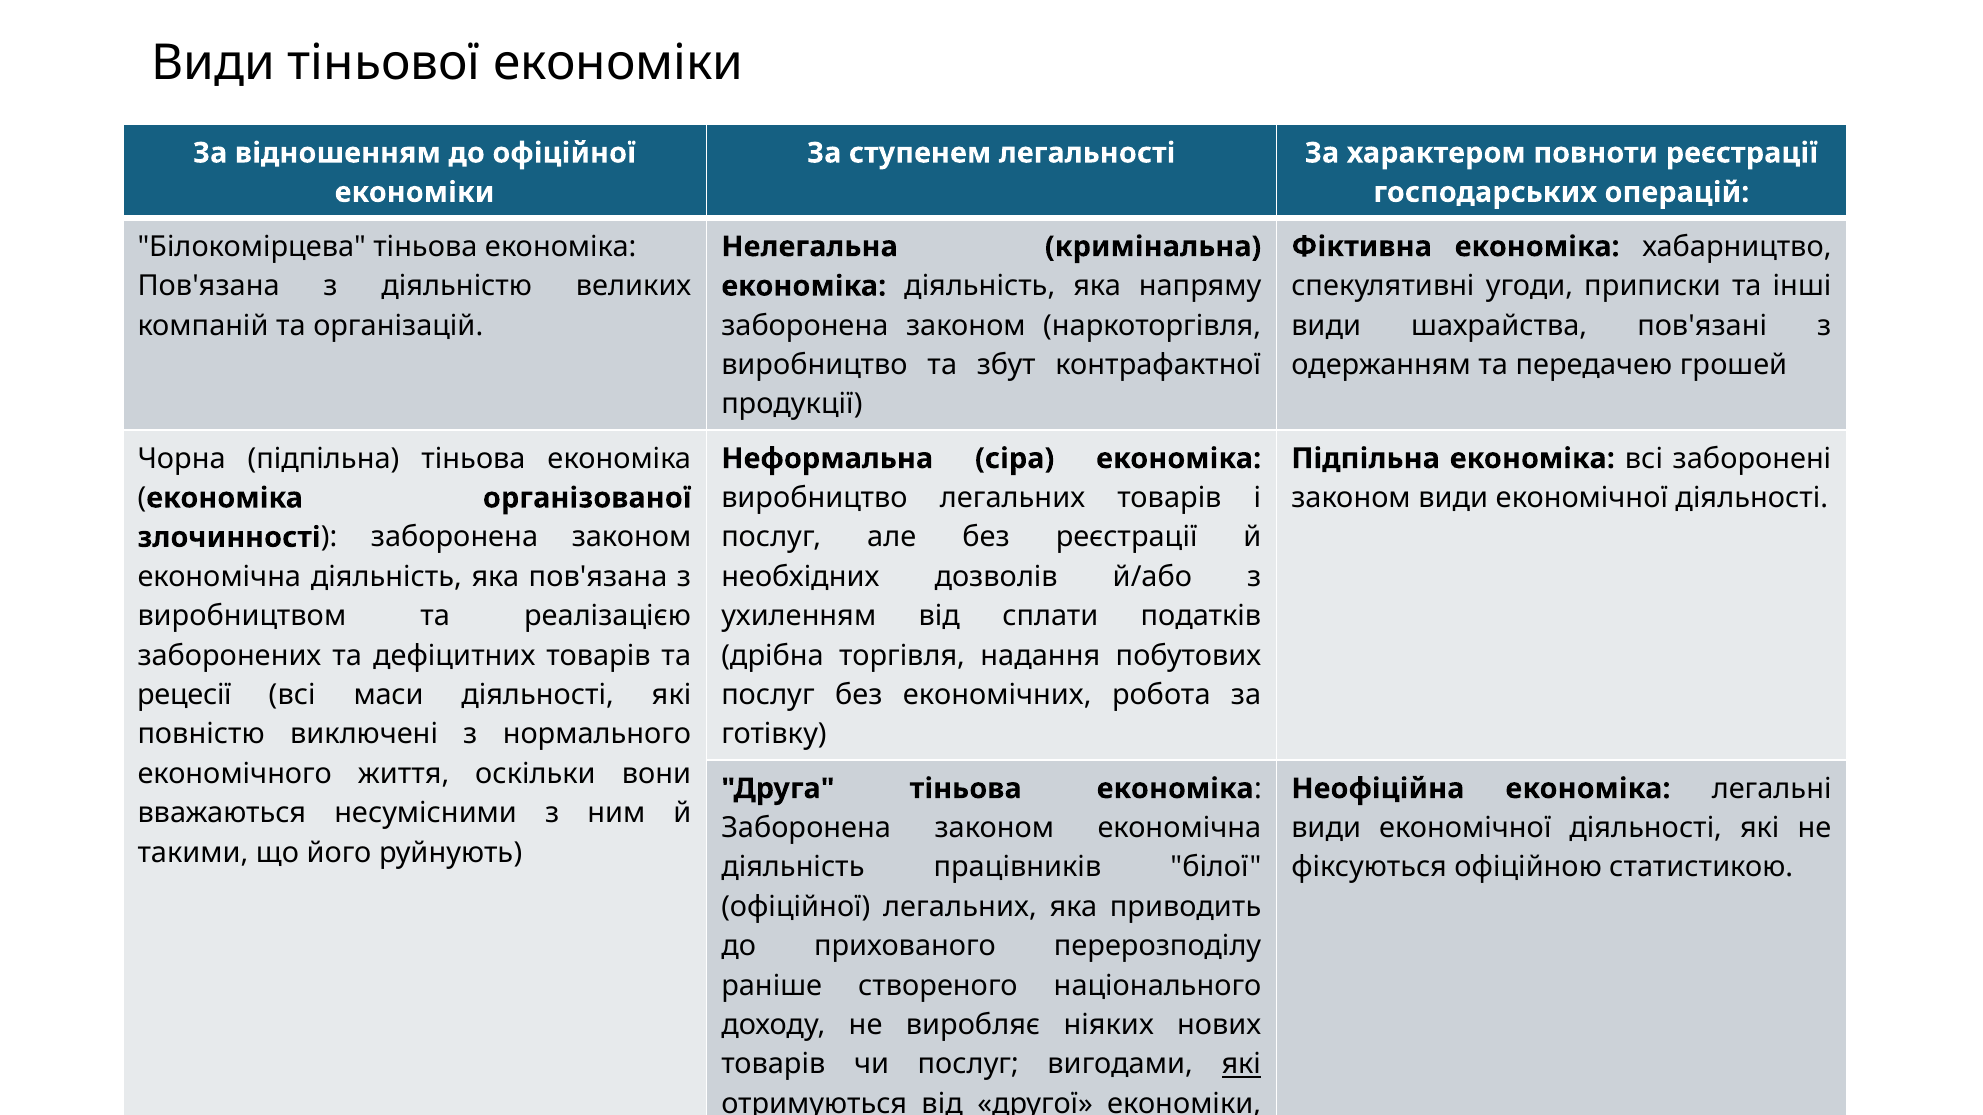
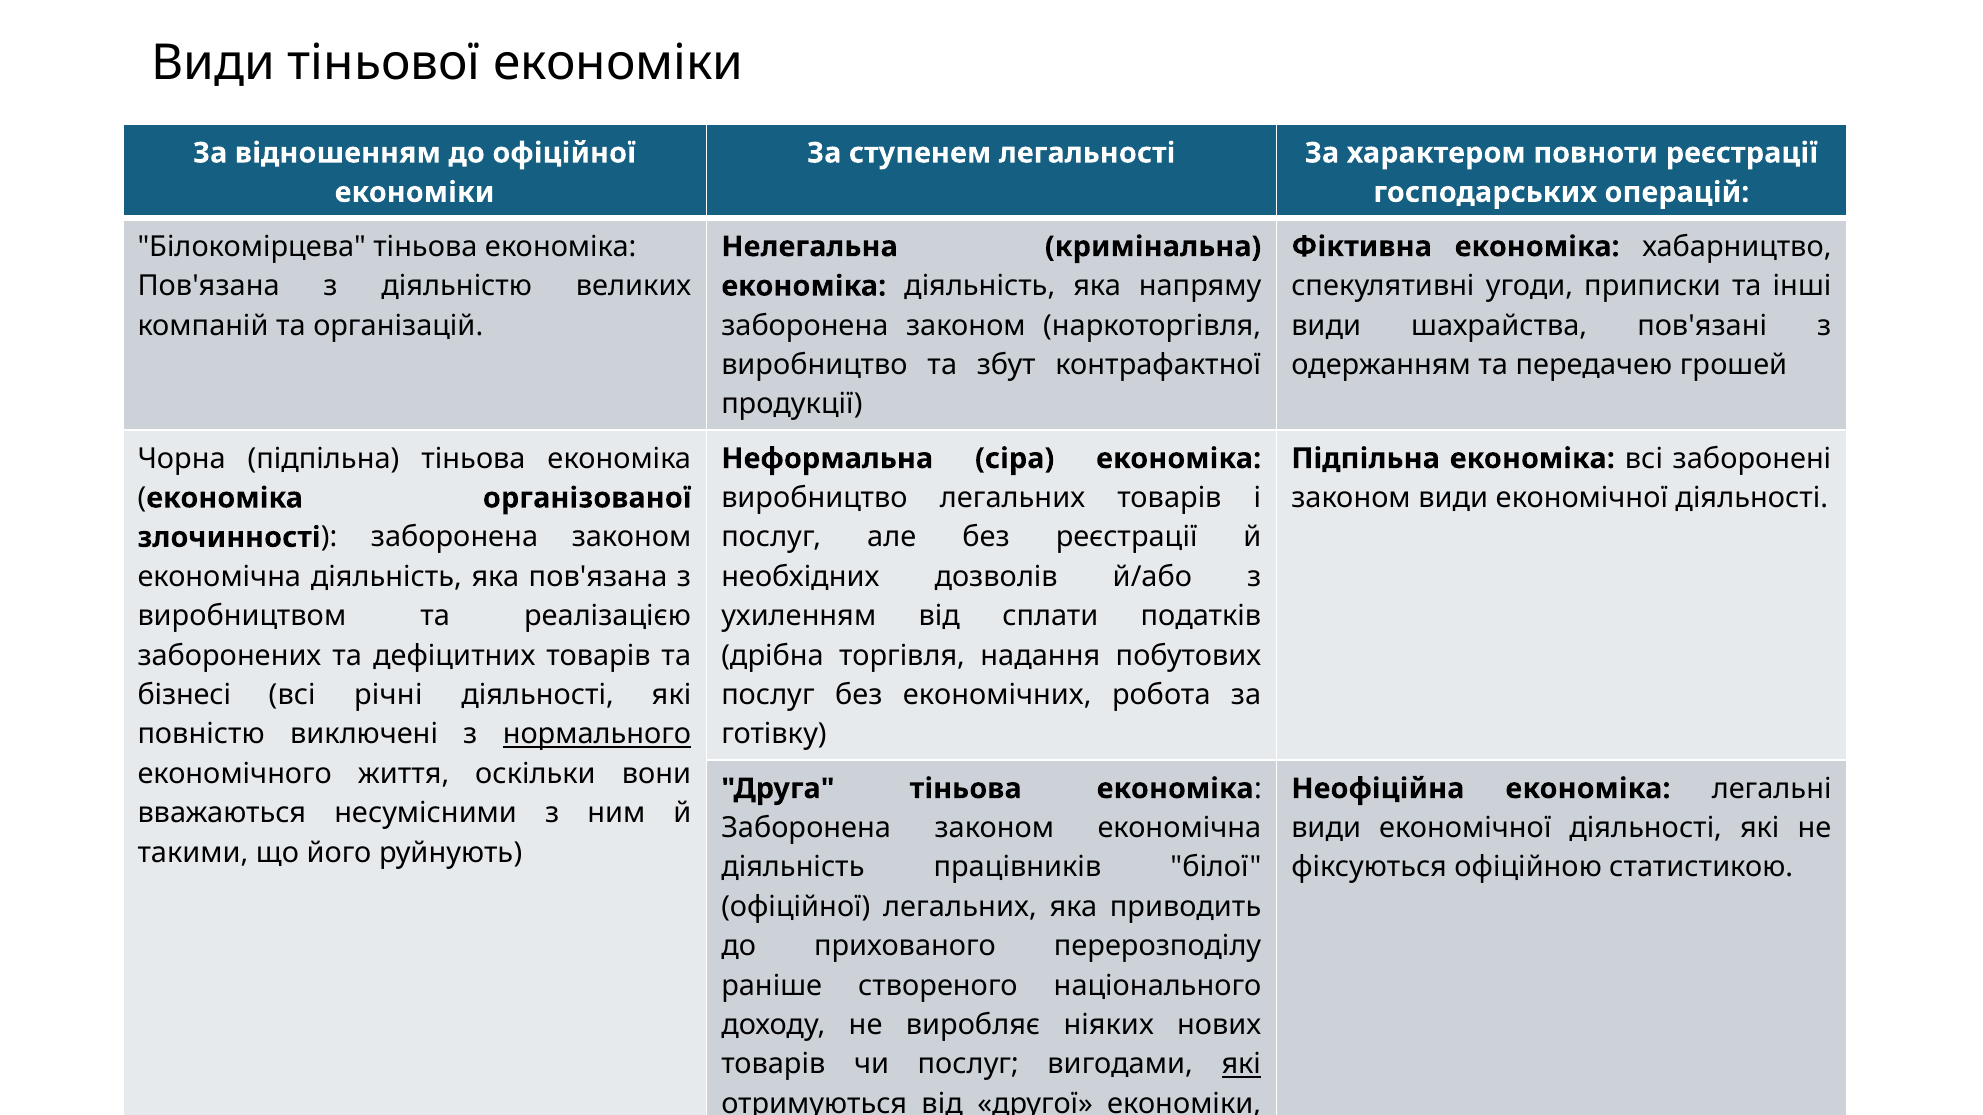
рецесії: рецесії -> бізнесі
маси: маси -> річні
нормального underline: none -> present
